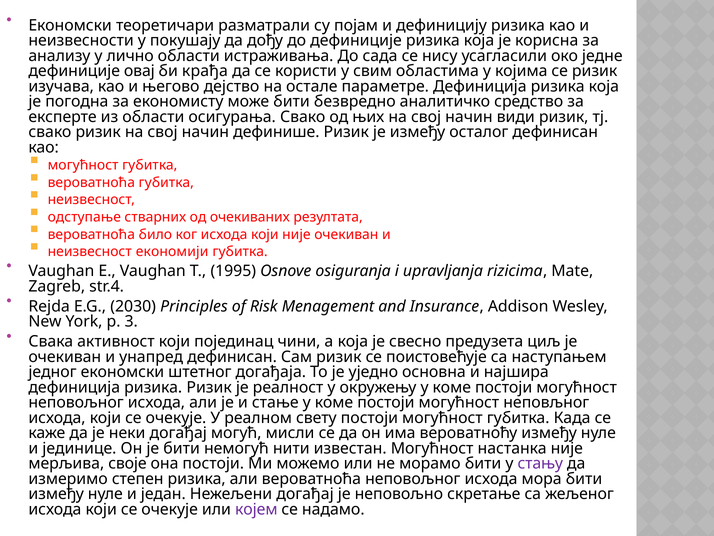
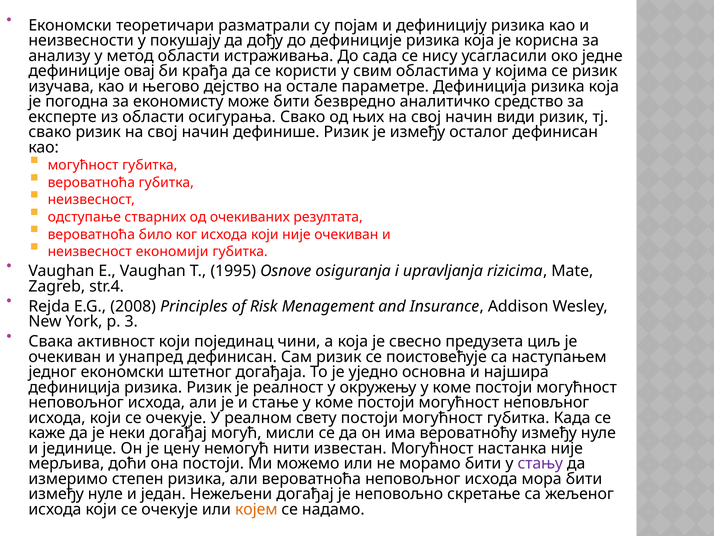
лично: лично -> метод
2030: 2030 -> 2008
је бити: бити -> цену
своје: своје -> доћи
којем colour: purple -> orange
